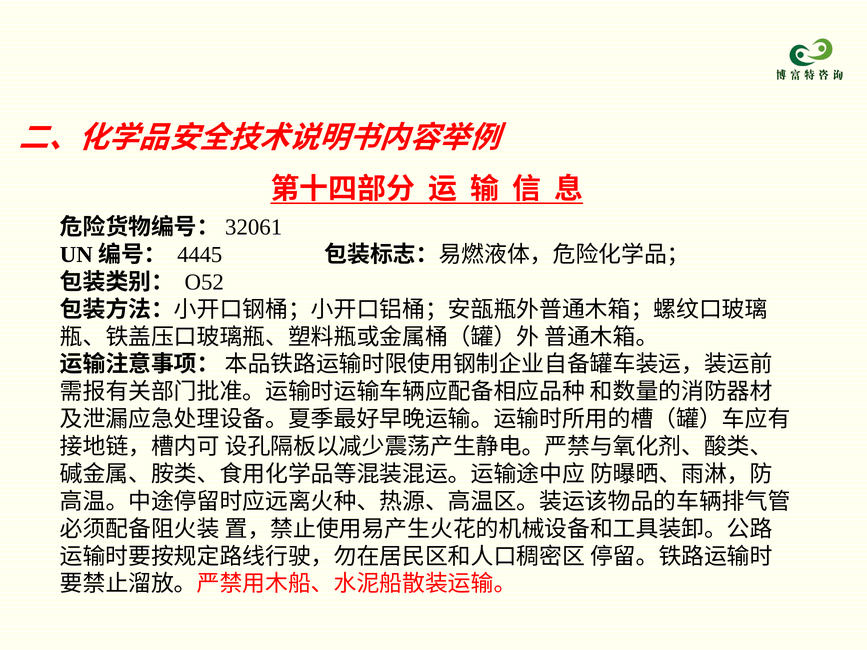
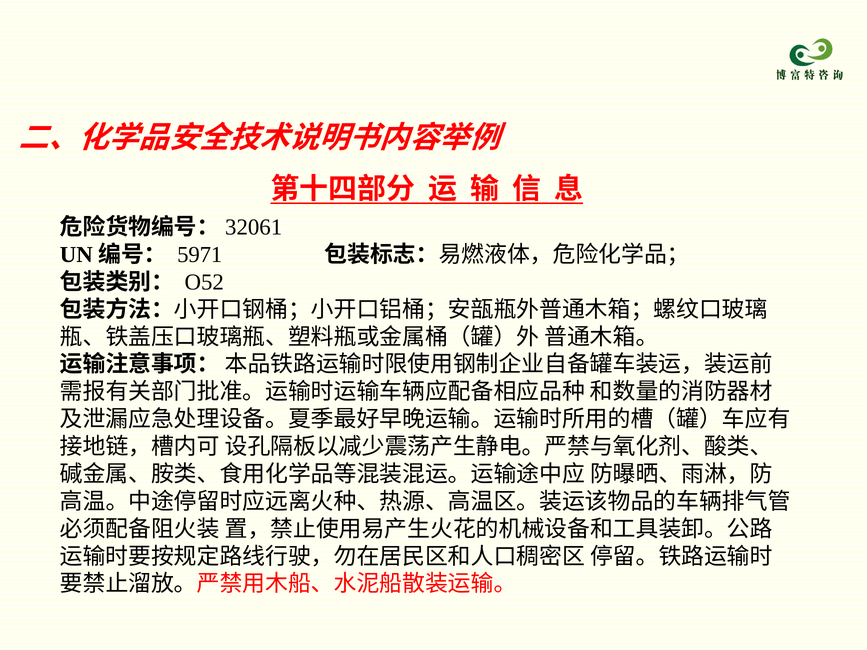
4445: 4445 -> 5971
